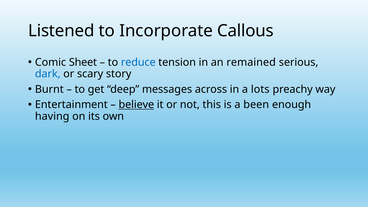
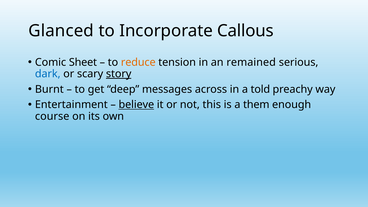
Listened: Listened -> Glanced
reduce colour: blue -> orange
story underline: none -> present
lots: lots -> told
been: been -> them
having: having -> course
